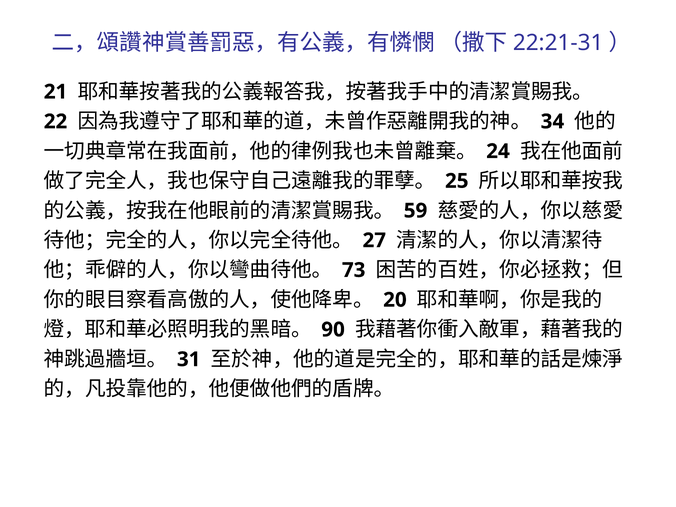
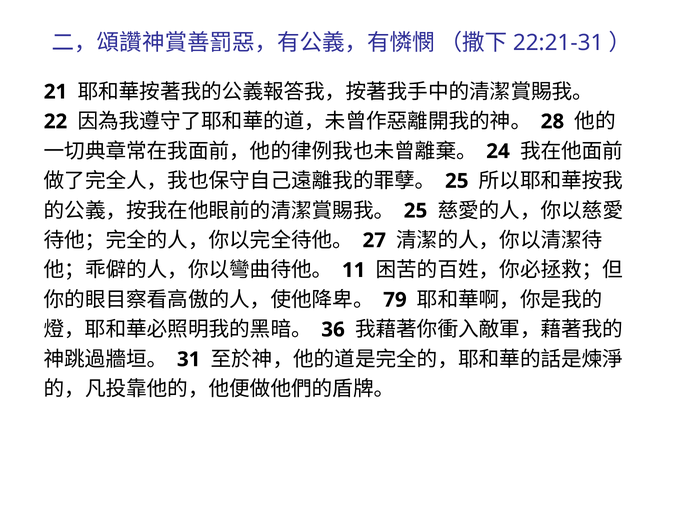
34: 34 -> 28
59 at (416, 211): 59 -> 25
73: 73 -> 11
20: 20 -> 79
90: 90 -> 36
